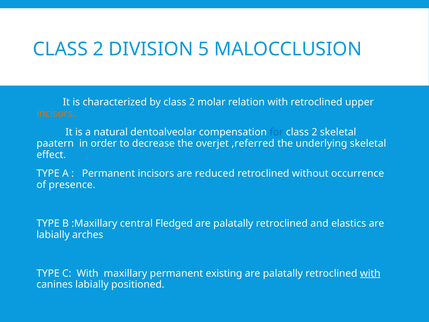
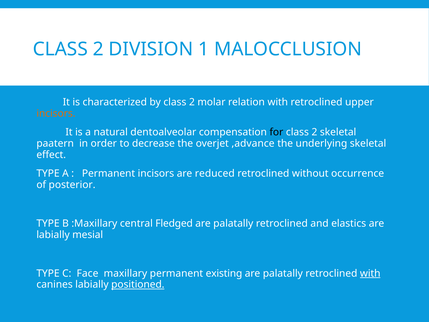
5: 5 -> 1
for colour: blue -> black
,referred: ,referred -> ,advance
presence: presence -> posterior
arches: arches -> mesial
C With: With -> Face
positioned underline: none -> present
